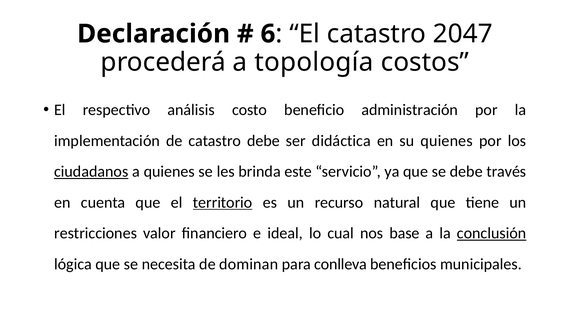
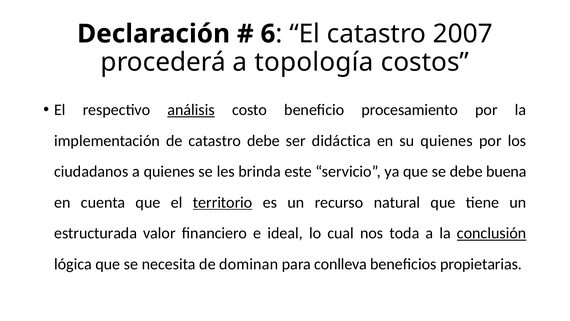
2047: 2047 -> 2007
análisis underline: none -> present
administración: administración -> procesamiento
ciudadanos underline: present -> none
través: través -> buena
restricciones: restricciones -> estructurada
base: base -> toda
municipales: municipales -> propietarias
